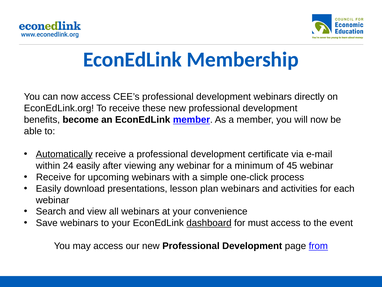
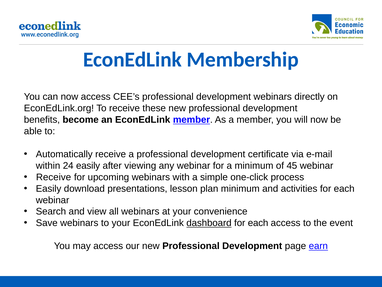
Automatically underline: present -> none
plan webinars: webinars -> minimum
must at (258, 223): must -> each
from: from -> earn
